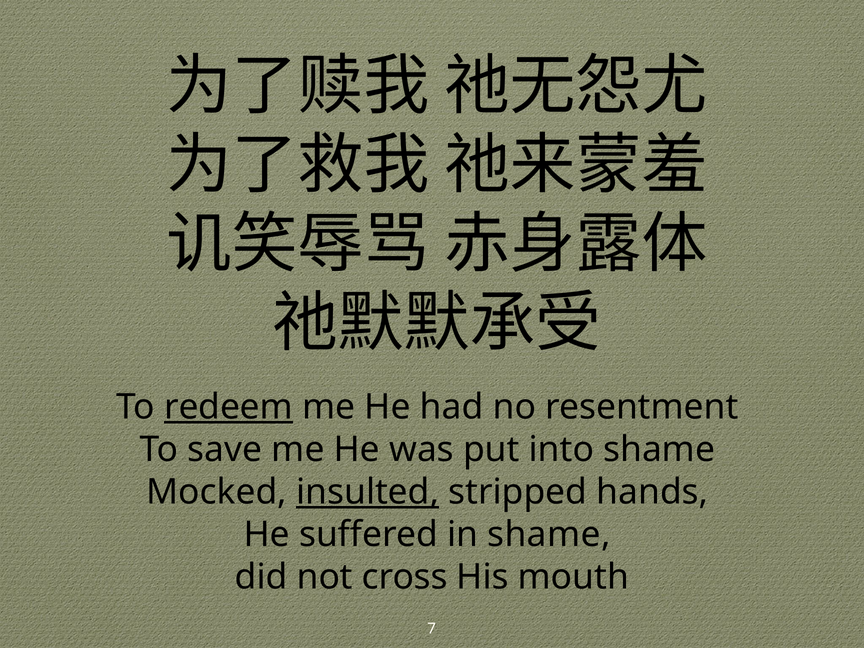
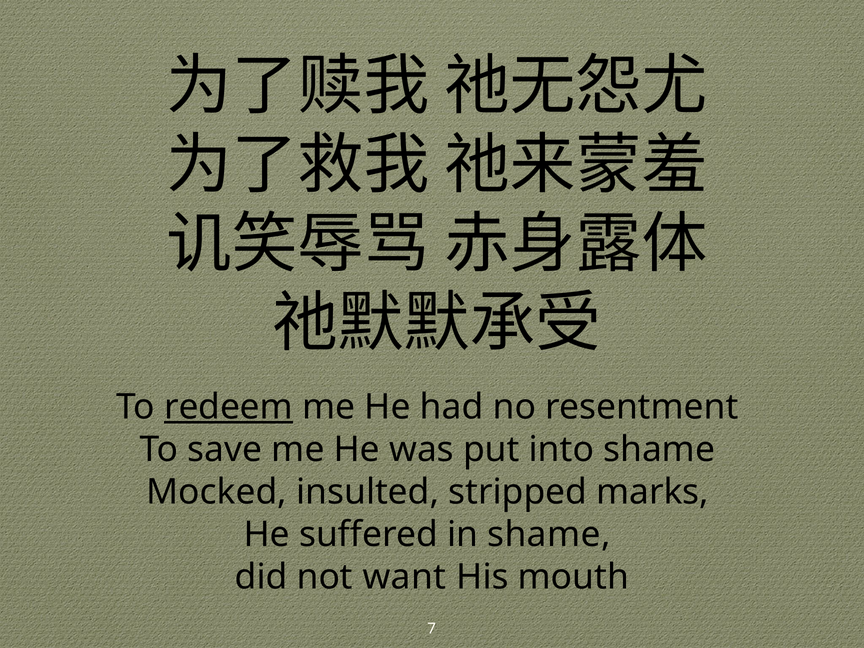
insulted underline: present -> none
hands: hands -> marks
cross: cross -> want
